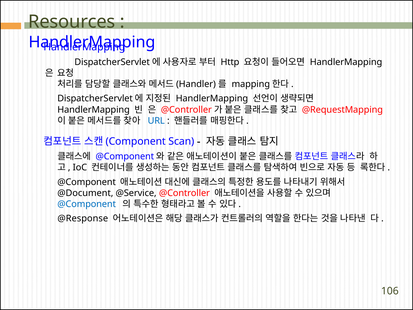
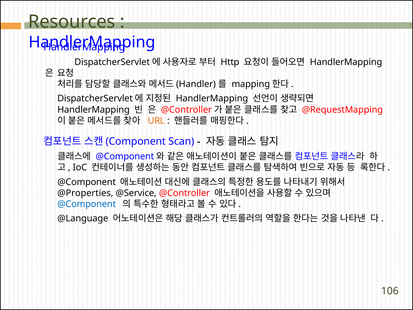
URL colour: blue -> orange
@Document: @Document -> @Properties
@Response: @Response -> @Language
